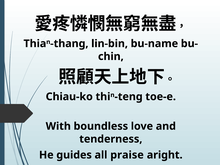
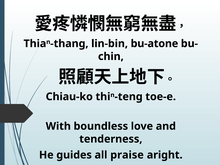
bu-name: bu-name -> bu-atone
